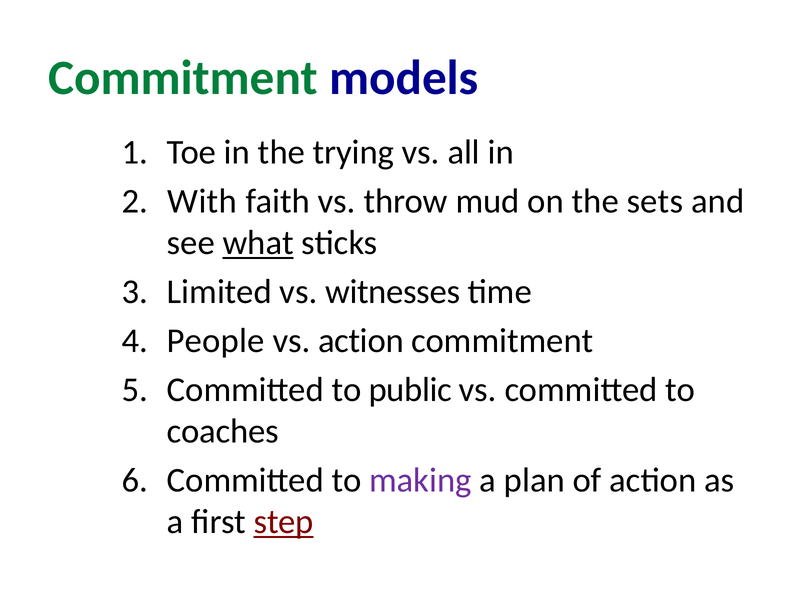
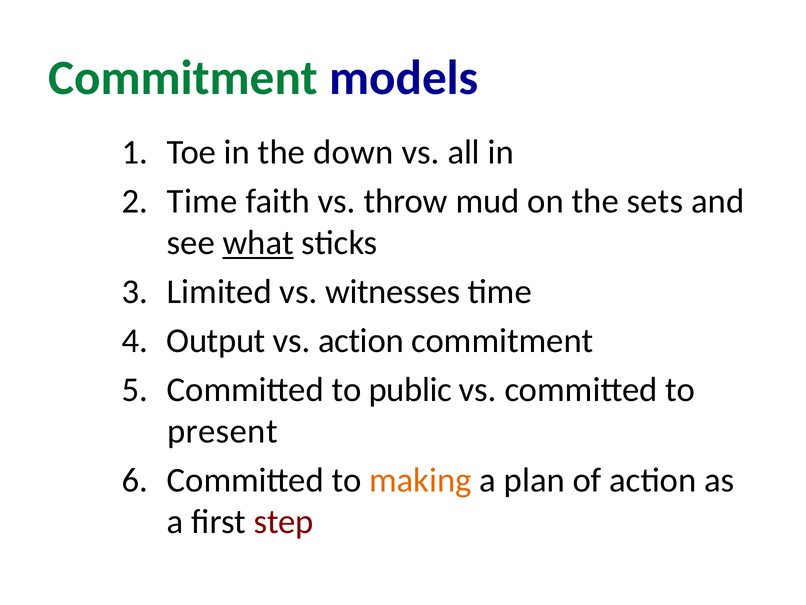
trying: trying -> down
With at (202, 201): With -> Time
People: People -> Output
coaches: coaches -> present
making colour: purple -> orange
step underline: present -> none
